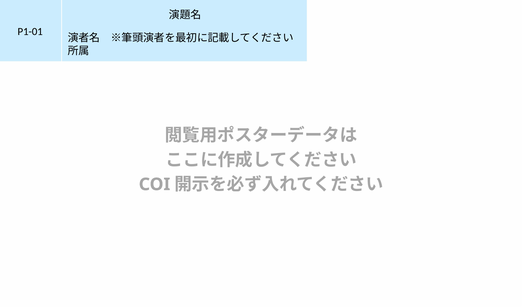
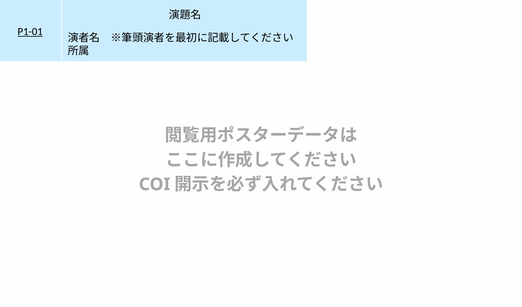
P1-01 underline: none -> present
